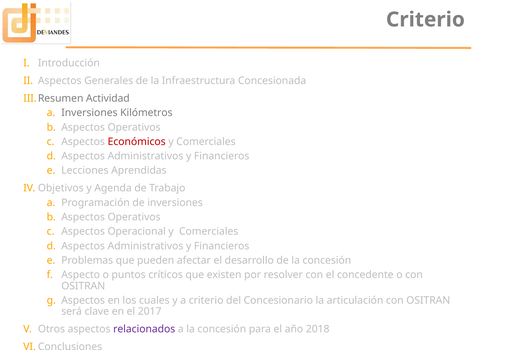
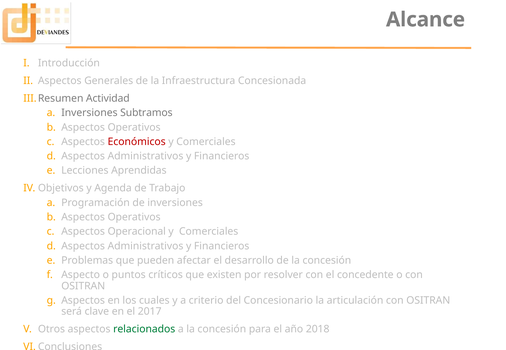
Criterio at (425, 20): Criterio -> Alcance
Kilómetros: Kilómetros -> Subtramos
relacionados colour: purple -> green
